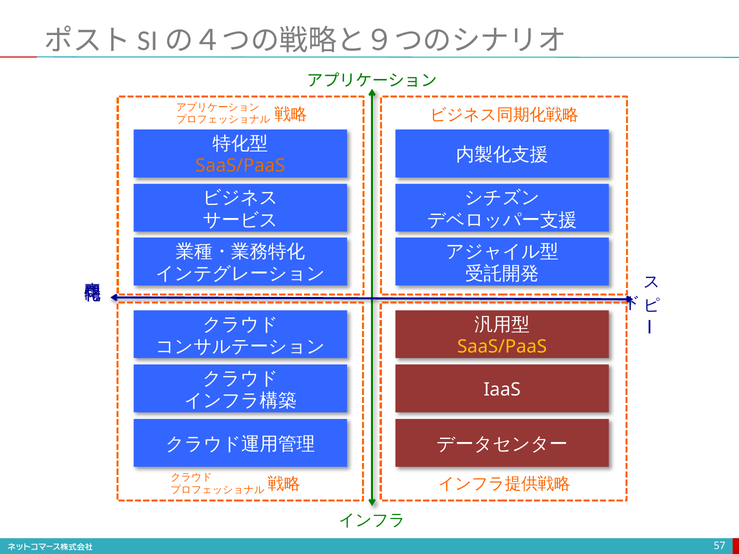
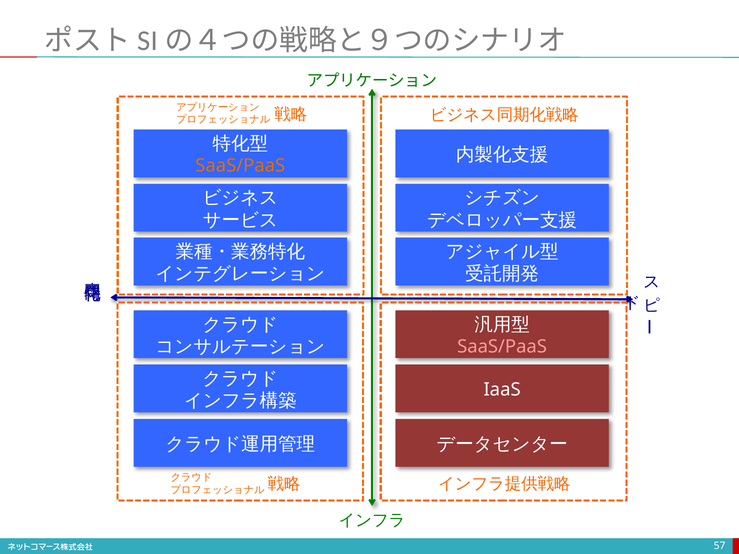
SaaS/PaaS at (502, 347) colour: yellow -> pink
